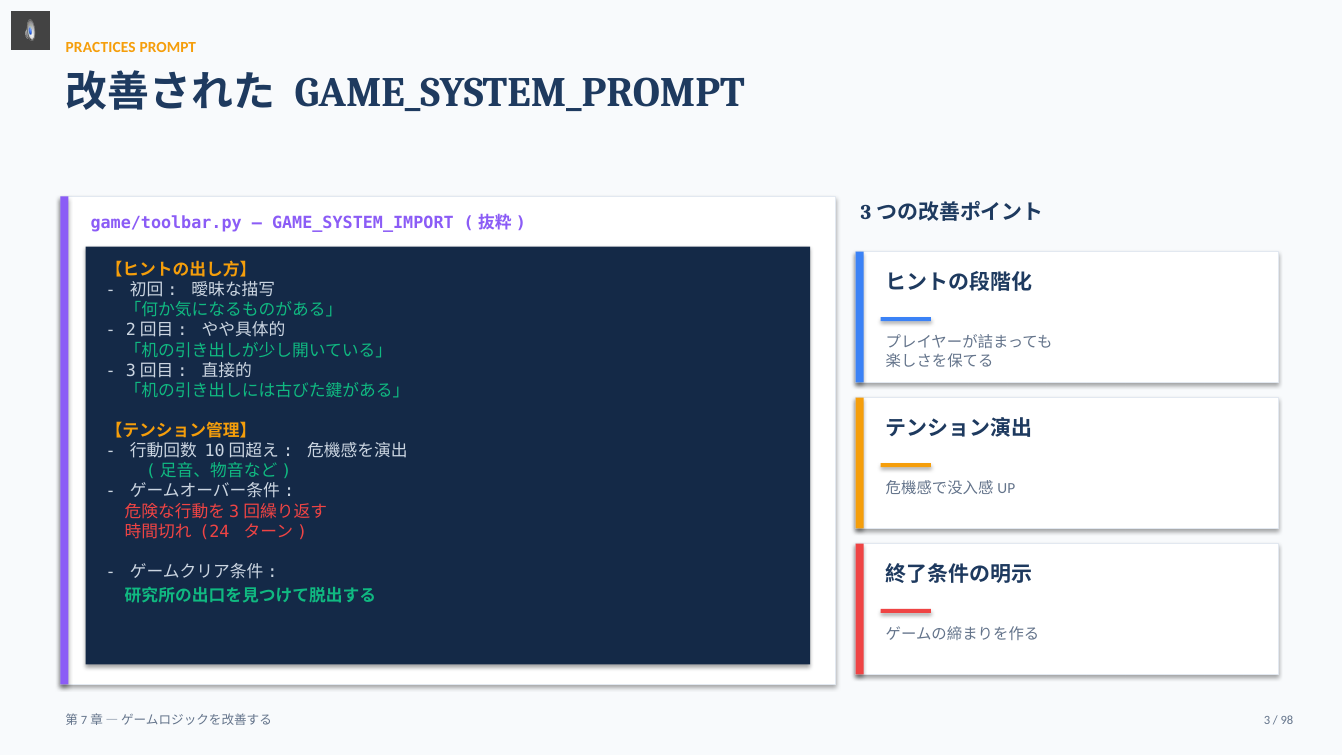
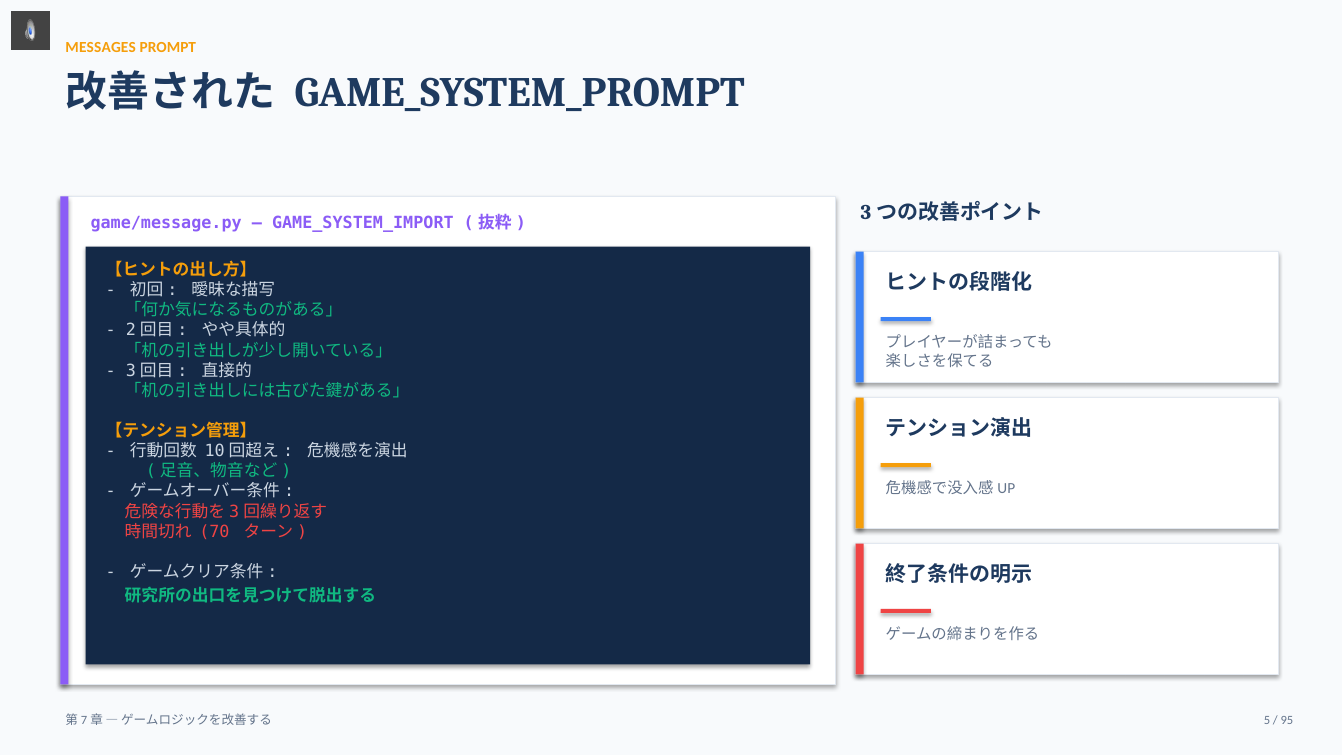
PRACTICES: PRACTICES -> MESSAGES
game/toolbar.py: game/toolbar.py -> game/message.py
24: 24 -> 70
3: 3 -> 5
98: 98 -> 95
